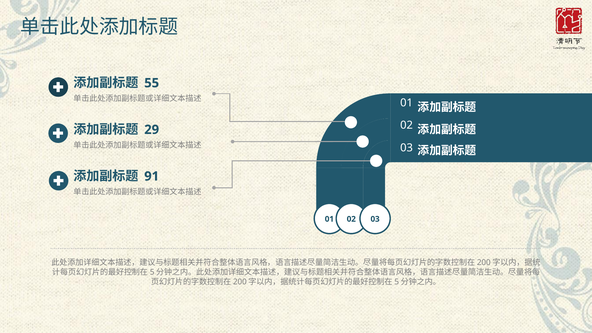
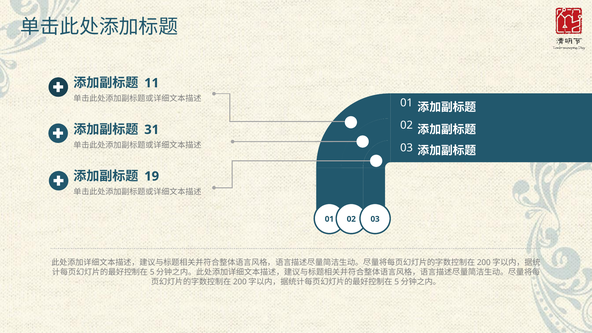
55: 55 -> 11
29: 29 -> 31
91: 91 -> 19
